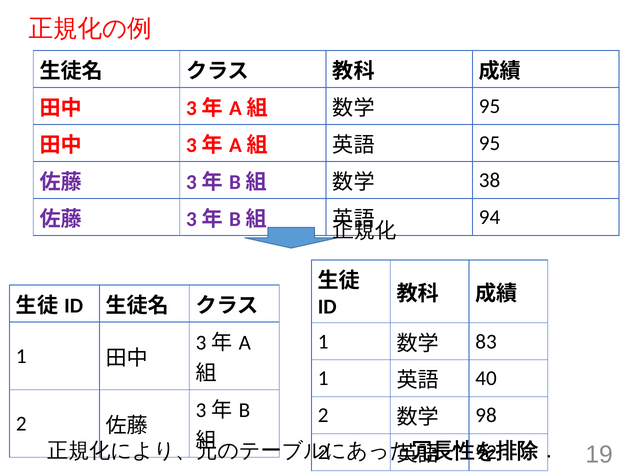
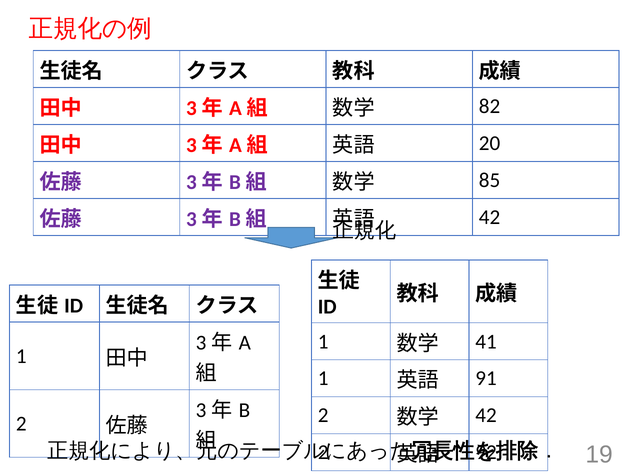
95 at (490, 106): 95 -> 82
95 at (490, 143): 95 -> 20
38: 38 -> 85
94 at (490, 217): 94 -> 42
83: 83 -> 41
40: 40 -> 91
98 at (486, 415): 98 -> 42
